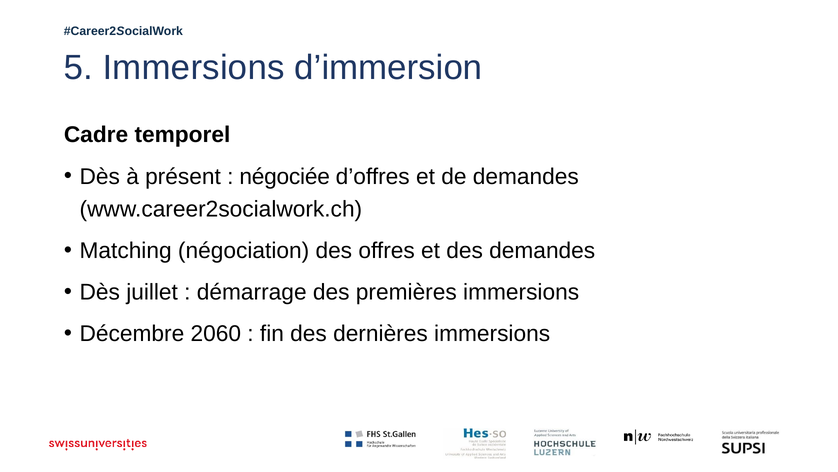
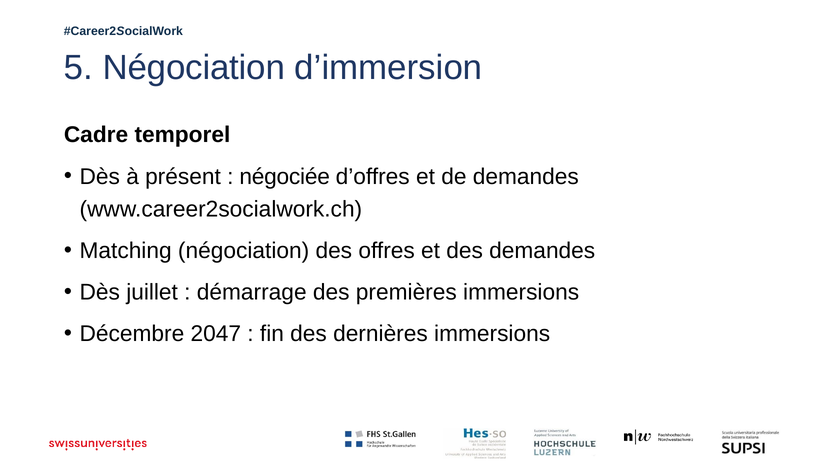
5 Immersions: Immersions -> Négociation
2060: 2060 -> 2047
